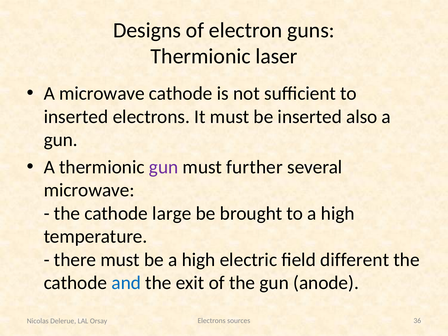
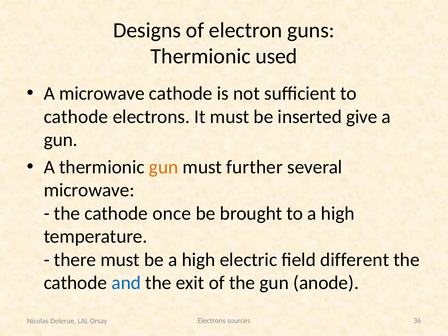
laser: laser -> used
inserted at (76, 117): inserted -> cathode
also: also -> give
gun at (164, 167) colour: purple -> orange
large: large -> once
